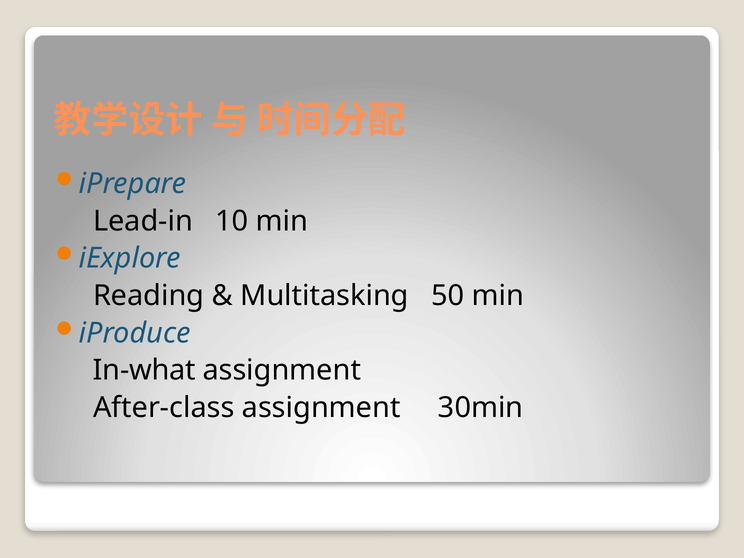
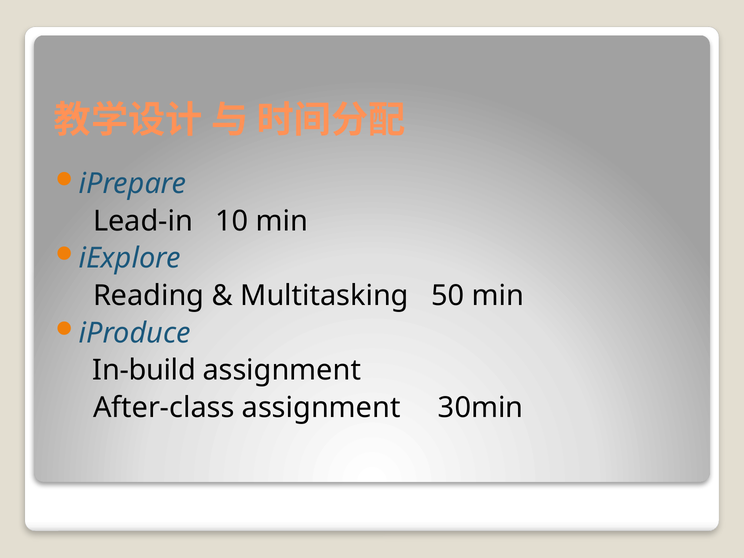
In-what: In-what -> In-build
